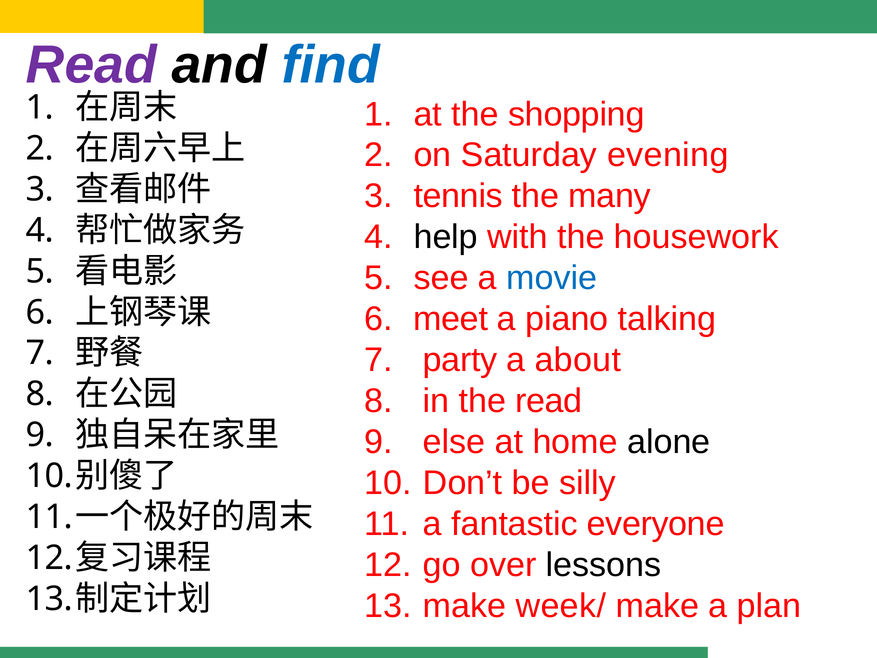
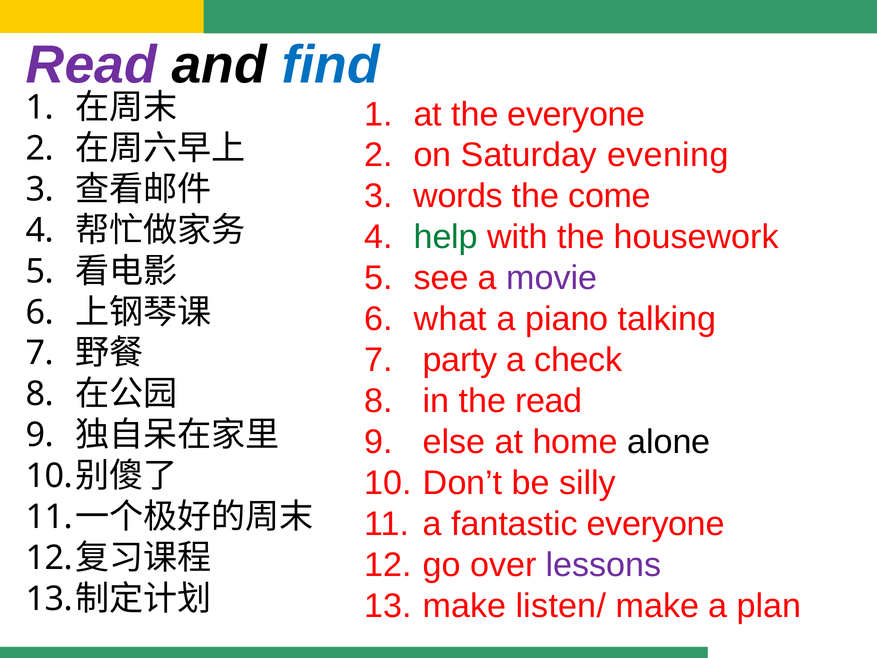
the shopping: shopping -> everyone
tennis: tennis -> words
many: many -> come
help colour: black -> green
movie colour: blue -> purple
meet: meet -> what
about: about -> check
lessons colour: black -> purple
week/: week/ -> listen/
